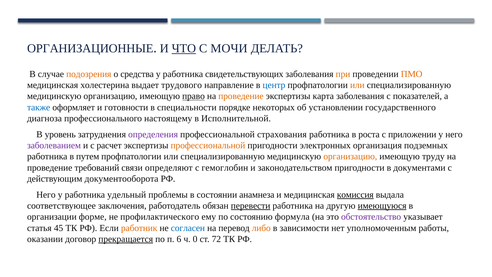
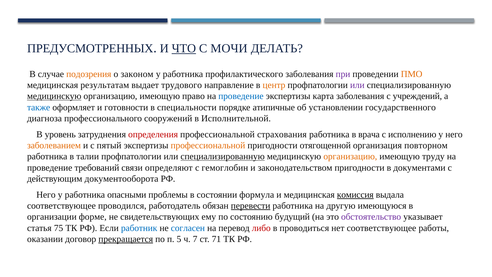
ОРГАНИЗАЦИОННЫЕ: ОРГАНИЗАЦИОННЫЕ -> ПРЕДУСМОТРЕННЫХ
средства: средства -> законом
свидетельствующих: свидетельствующих -> профилактического
при colour: orange -> purple
холестерина: холестерина -> результатам
центр colour: blue -> orange
или at (357, 85) colour: orange -> purple
медицинскую at (54, 96) underline: none -> present
право underline: present -> none
проведение at (241, 96) colour: orange -> blue
показателей: показателей -> учреждений
некоторых: некоторых -> атипичные
настоящему: настоящему -> сооружений
определения colour: purple -> red
роста: роста -> врача
приложении: приложении -> исполнению
заболеванием colour: purple -> orange
расчет: расчет -> пятый
электронных: электронных -> отягощенной
подземных: подземных -> повторном
путем: путем -> талии
специализированную at (223, 156) underline: none -> present
удельный: удельный -> опасными
анамнеза: анамнеза -> формула
заключения: заключения -> проводился
имеющуюся underline: present -> none
профилактического: профилактического -> свидетельствующих
формула: формула -> будущий
45: 45 -> 75
работник colour: orange -> blue
либо colour: orange -> red
зависимости: зависимости -> проводиться
нет уполномоченным: уполномоченным -> соответствующее
6: 6 -> 5
0: 0 -> 7
72: 72 -> 71
